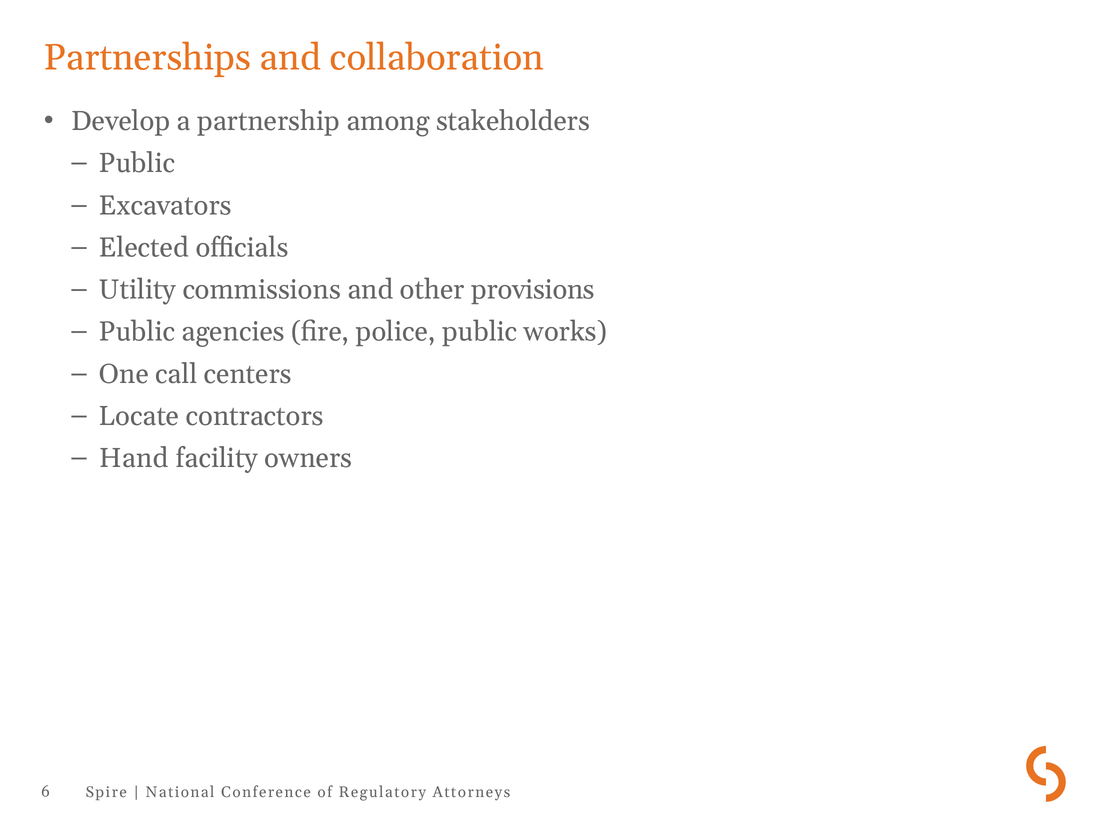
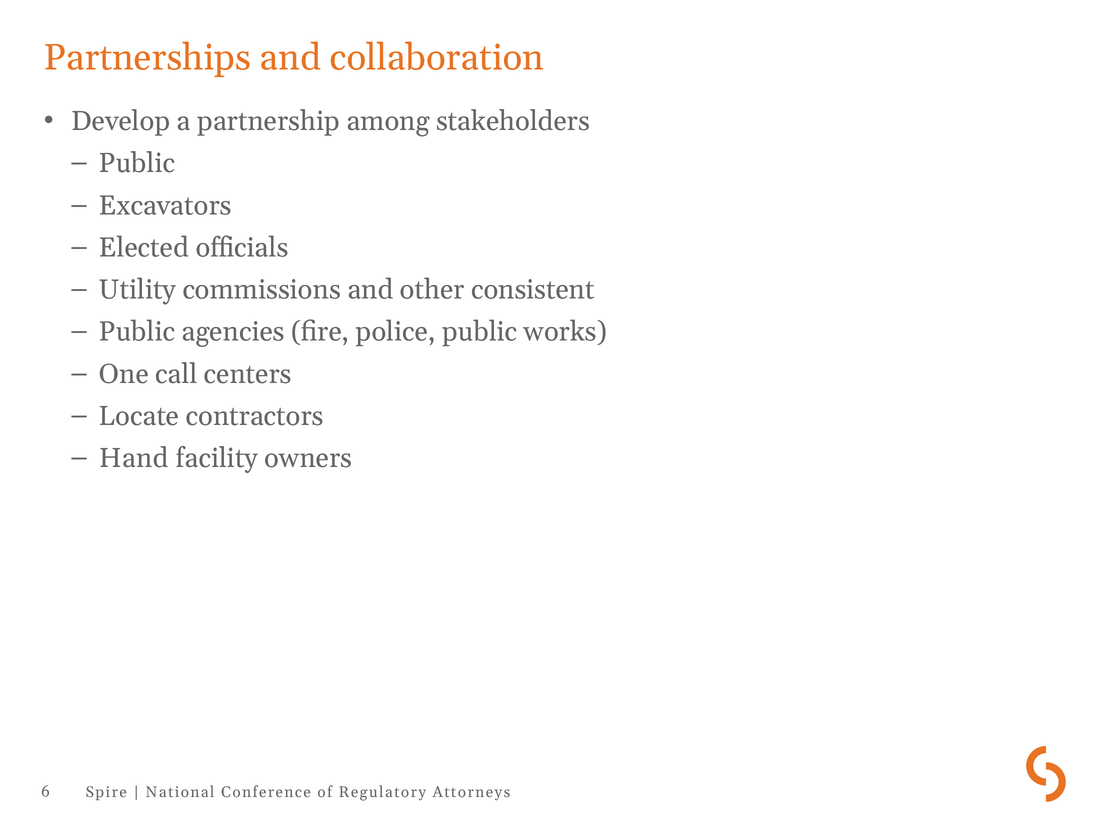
provisions: provisions -> consistent
